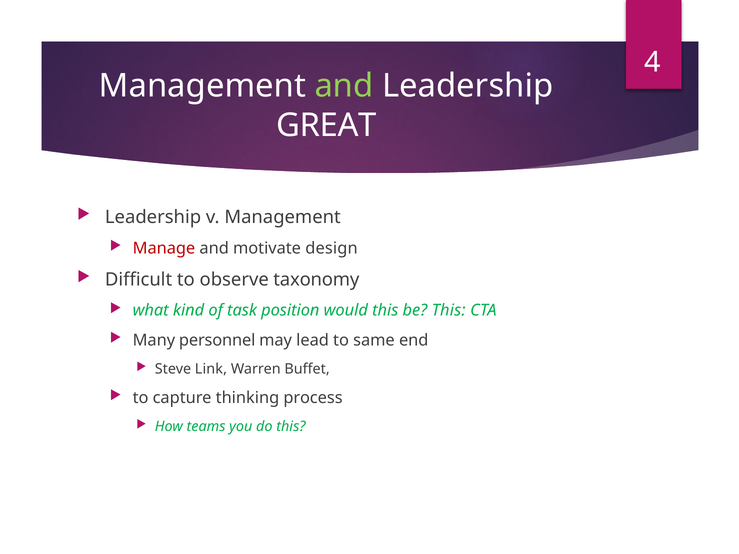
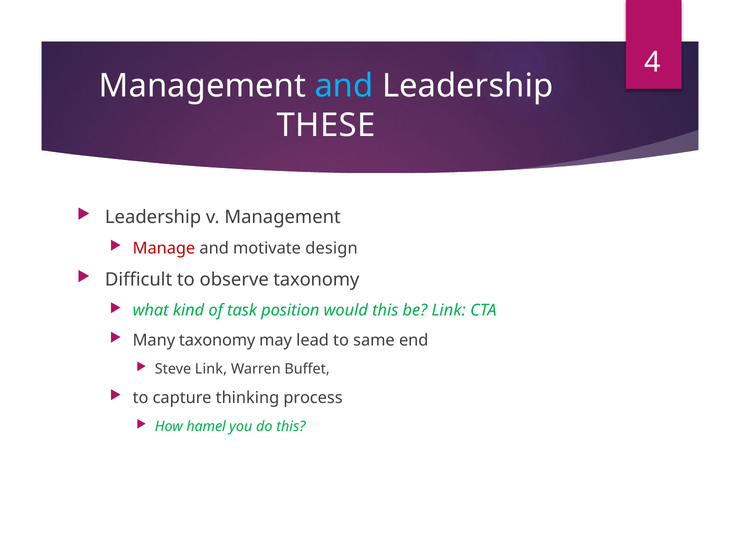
and at (344, 86) colour: light green -> light blue
GREAT: GREAT -> THESE
be This: This -> Link
Many personnel: personnel -> taxonomy
teams: teams -> hamel
